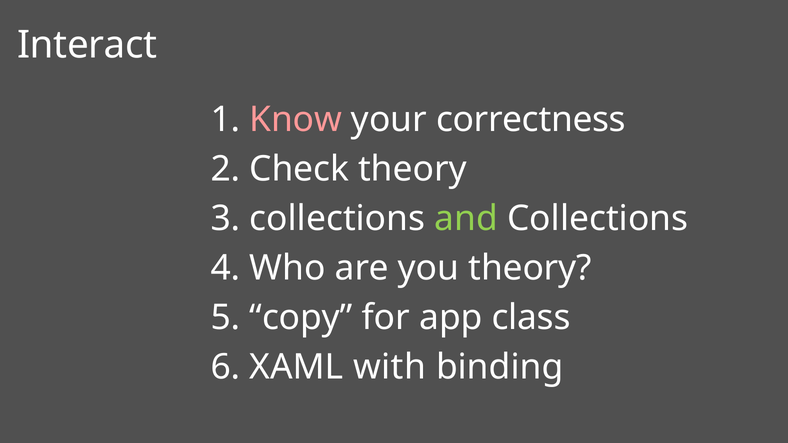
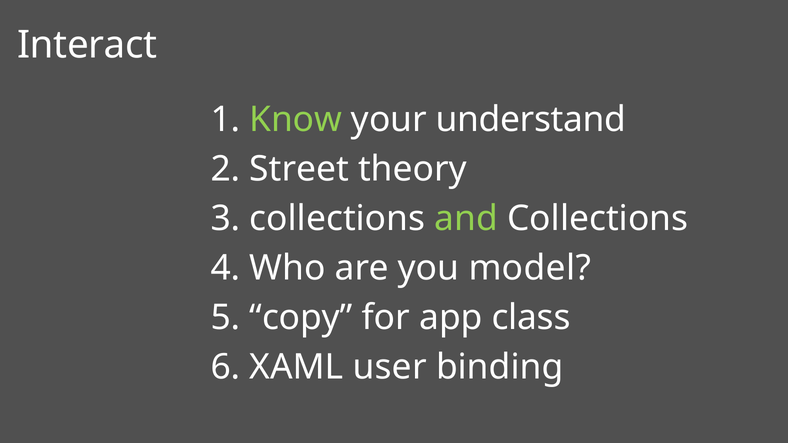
Know colour: pink -> light green
correctness: correctness -> understand
Check: Check -> Street
you theory: theory -> model
with: with -> user
